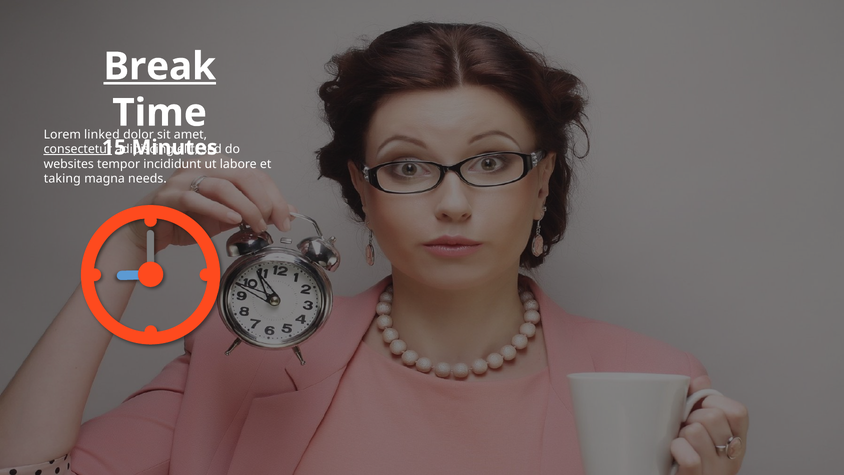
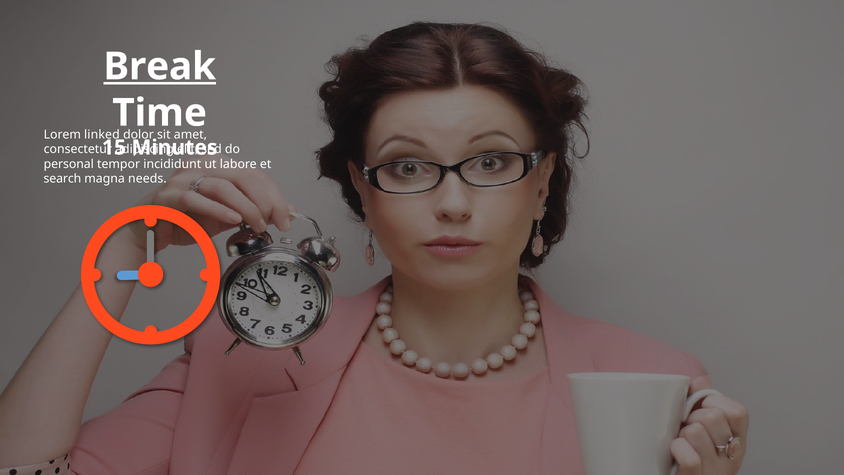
consectetur underline: present -> none
websites: websites -> personal
taking: taking -> search
